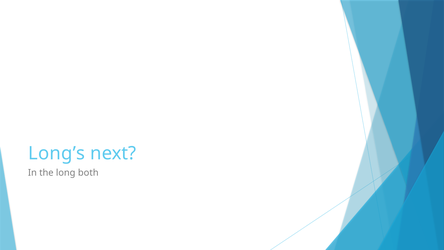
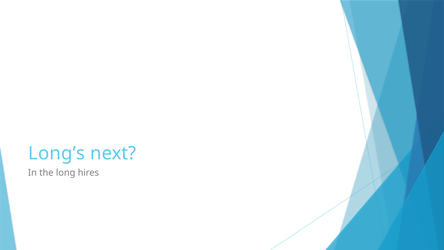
both: both -> hires
